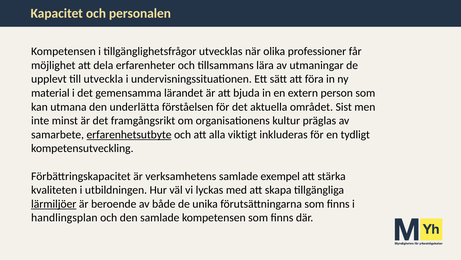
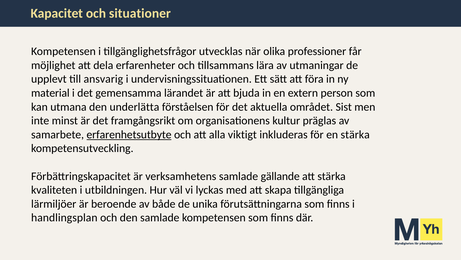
personalen: personalen -> situationer
utveckla: utveckla -> ansvarig
en tydligt: tydligt -> stärka
exempel: exempel -> gällande
lärmiljöer underline: present -> none
